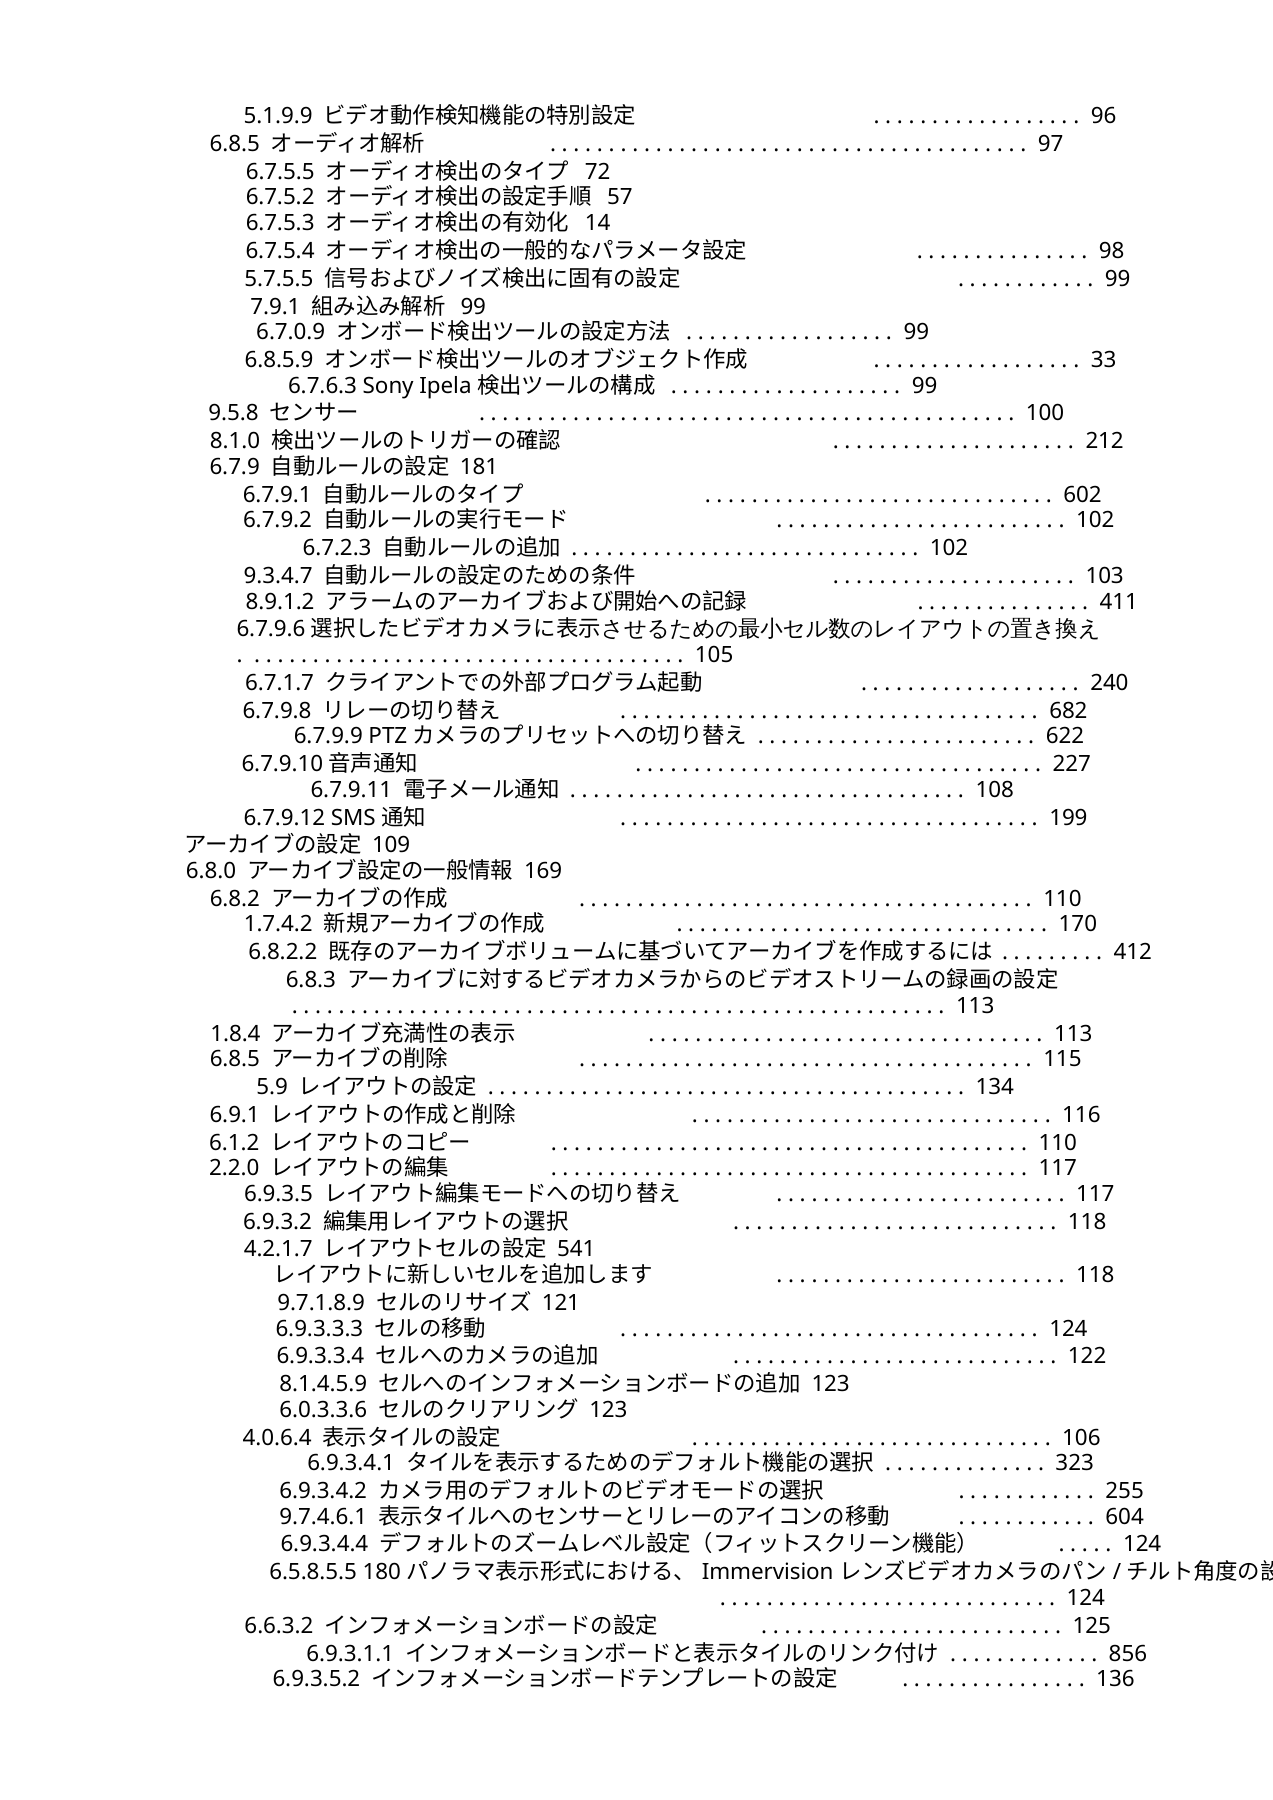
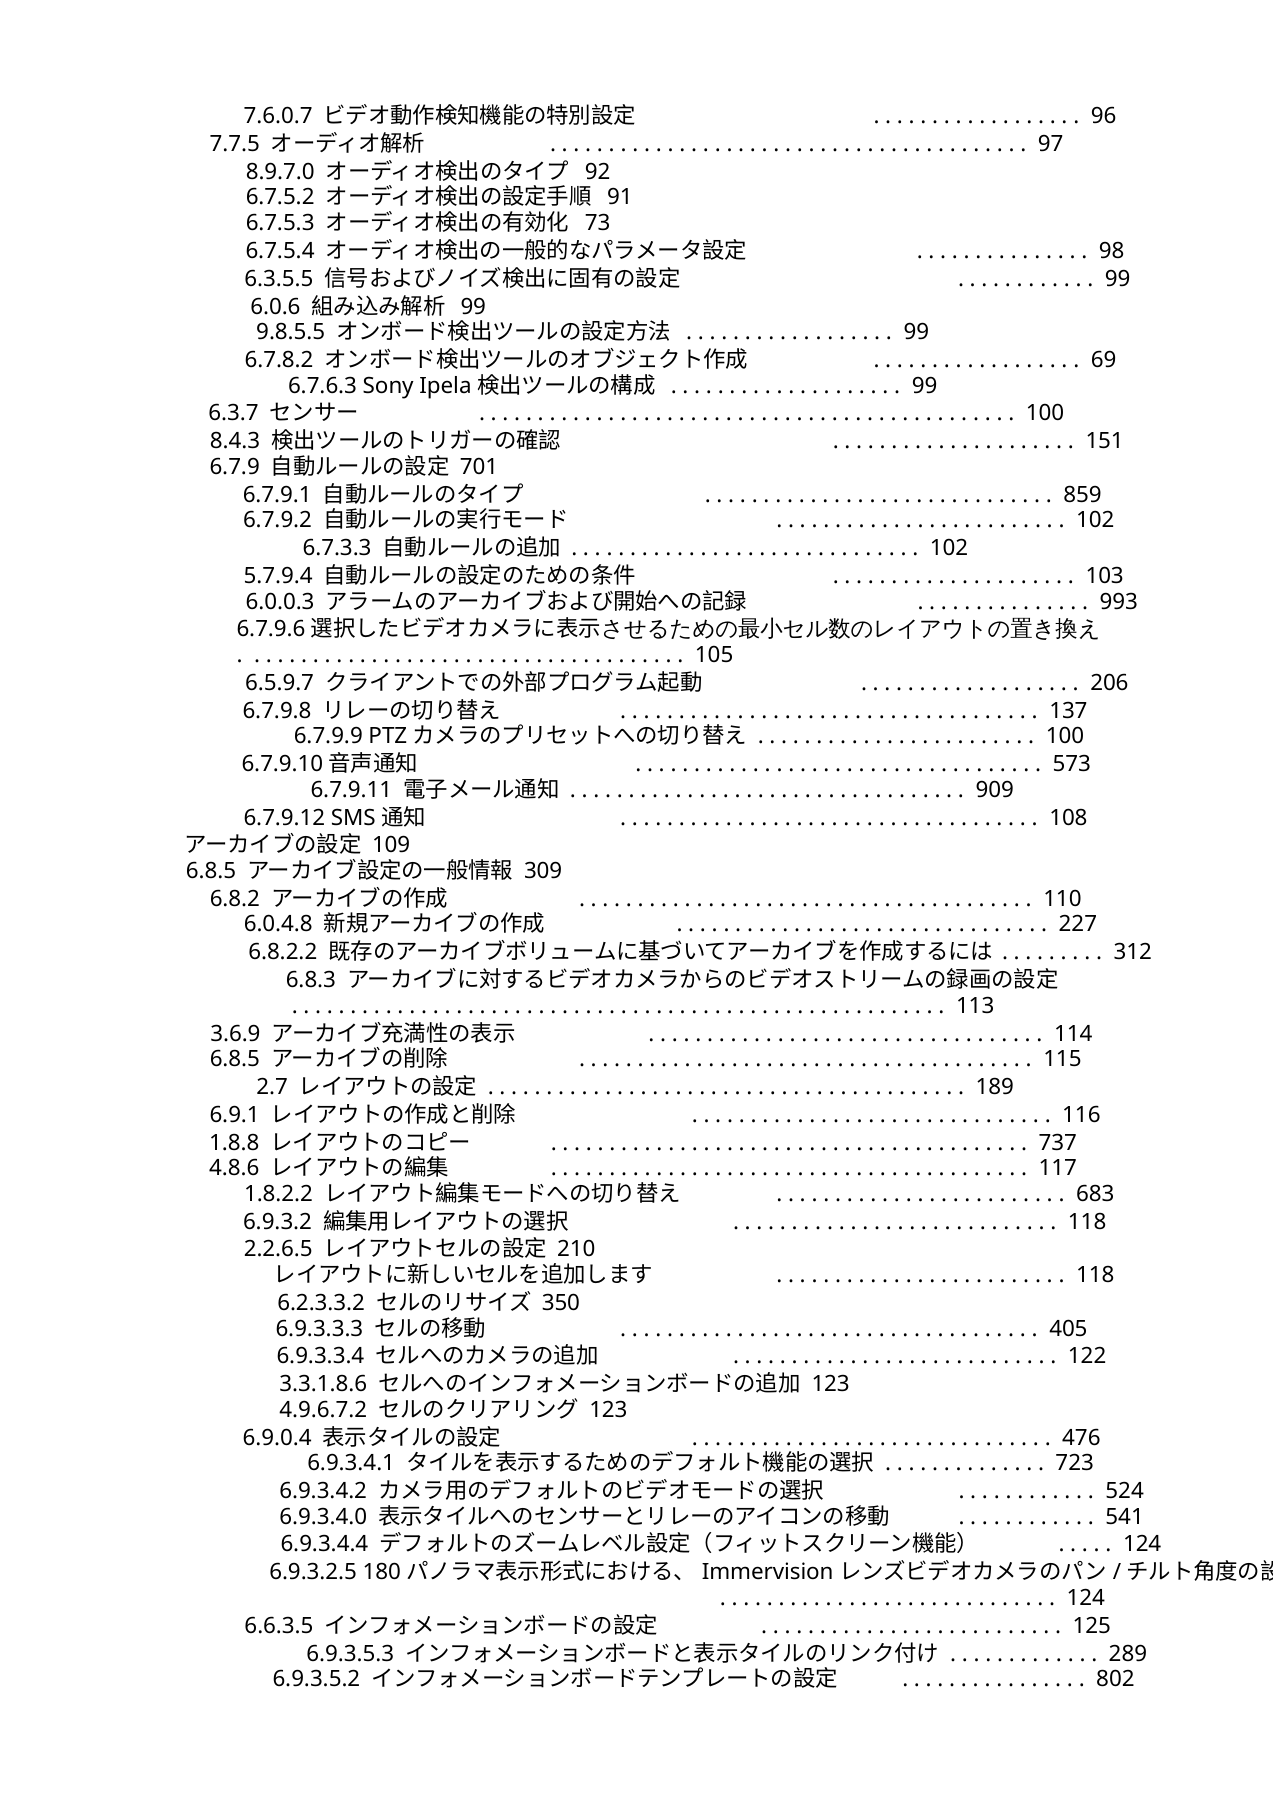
5.1.9.9: 5.1.9.9 -> 7.6.0.7
6.8.5 at (235, 144): 6.8.5 -> 7.7.5
6.7.5.5: 6.7.5.5 -> 8.9.7.0
72: 72 -> 92
57: 57 -> 91
14: 14 -> 73
5.7.5.5: 5.7.5.5 -> 6.3.5.5
7.9.1: 7.9.1 -> 6.0.6
6.7.0.9: 6.7.0.9 -> 9.8.5.5
6.8.5.9: 6.8.5.9 -> 6.7.8.2
33: 33 -> 69
9.5.8: 9.5.8 -> 6.3.7
8.1.0: 8.1.0 -> 8.4.3
212: 212 -> 151
181: 181 -> 701
602: 602 -> 859
6.7.2.3: 6.7.2.3 -> 6.7.3.3
9.3.4.7: 9.3.4.7 -> 5.7.9.4
8.9.1.2: 8.9.1.2 -> 6.0.0.3
411: 411 -> 993
6.7.1.7: 6.7.1.7 -> 6.5.9.7
240: 240 -> 206
682: 682 -> 137
622 at (1065, 737): 622 -> 100
227: 227 -> 573
108: 108 -> 909
199: 199 -> 108
6.8.0 at (211, 871): 6.8.0 -> 6.8.5
169: 169 -> 309
1.7.4.2: 1.7.4.2 -> 6.0.4.8
170: 170 -> 227
412: 412 -> 312
1.8.4: 1.8.4 -> 3.6.9
113 at (1073, 1034): 113 -> 114
5.9: 5.9 -> 2.7
134: 134 -> 189
6.1.2: 6.1.2 -> 1.8.8
110 at (1058, 1143): 110 -> 737
2.2.0: 2.2.0 -> 4.8.6
6.9.3.5: 6.9.3.5 -> 1.8.2.2
117 at (1095, 1194): 117 -> 683
4.2.1.7: 4.2.1.7 -> 2.2.6.5
541: 541 -> 210
9.7.1.8.9: 9.7.1.8.9 -> 6.2.3.3.2
121: 121 -> 350
124 at (1068, 1329): 124 -> 405
8.1.4.5.9: 8.1.4.5.9 -> 3.3.1.8.6
6.0.3.3.6: 6.0.3.3.6 -> 4.9.6.7.2
4.0.6.4: 4.0.6.4 -> 6.9.0.4
106: 106 -> 476
323: 323 -> 723
255: 255 -> 524
9.7.4.6.1: 9.7.4.6.1 -> 6.9.3.4.0
604: 604 -> 541
6.5.8.5.5: 6.5.8.5.5 -> 6.9.3.2.5
6.6.3.2: 6.6.3.2 -> 6.6.3.5
6.9.3.1.1: 6.9.3.1.1 -> 6.9.3.5.3
856: 856 -> 289
136: 136 -> 802
